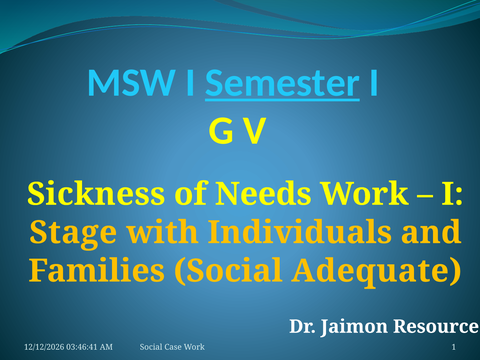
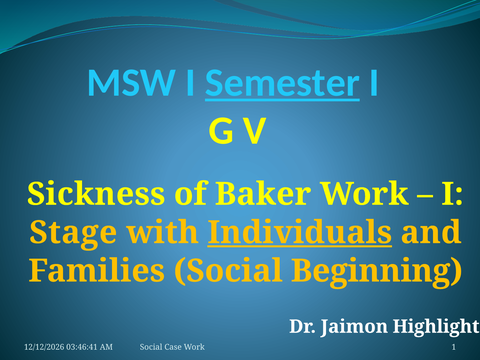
Needs: Needs -> Baker
Individuals underline: none -> present
Adequate: Adequate -> Beginning
Resource: Resource -> Highlight
